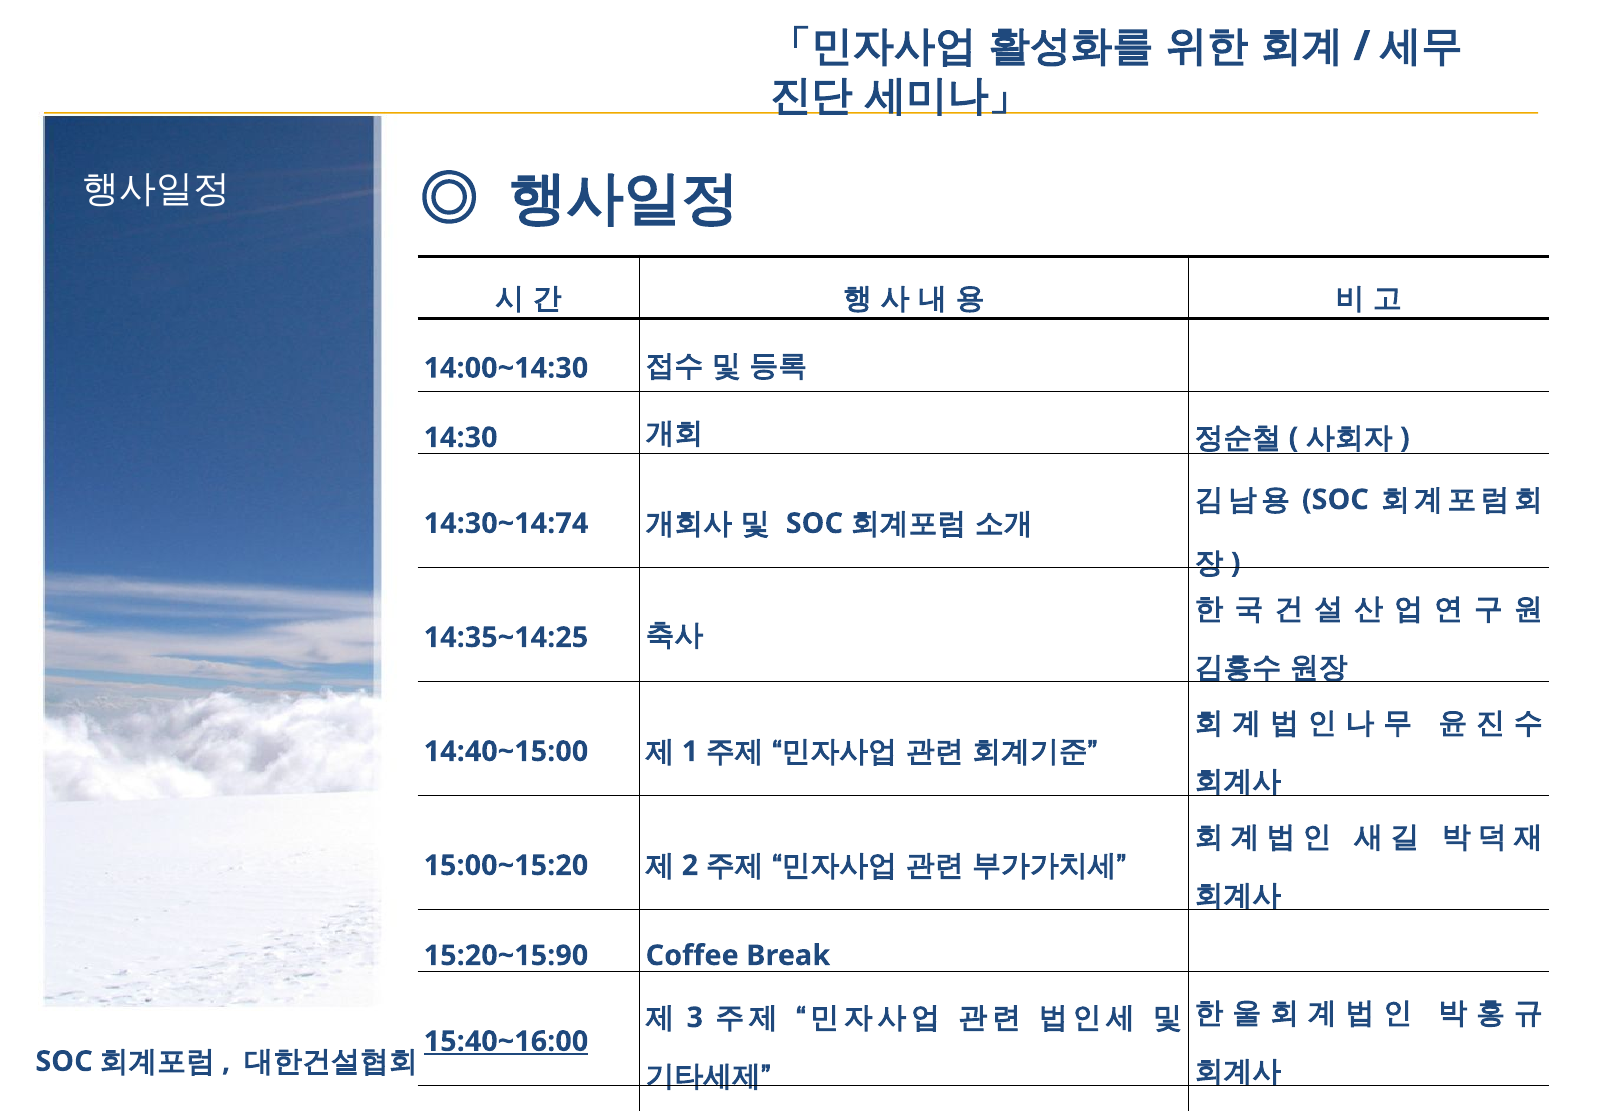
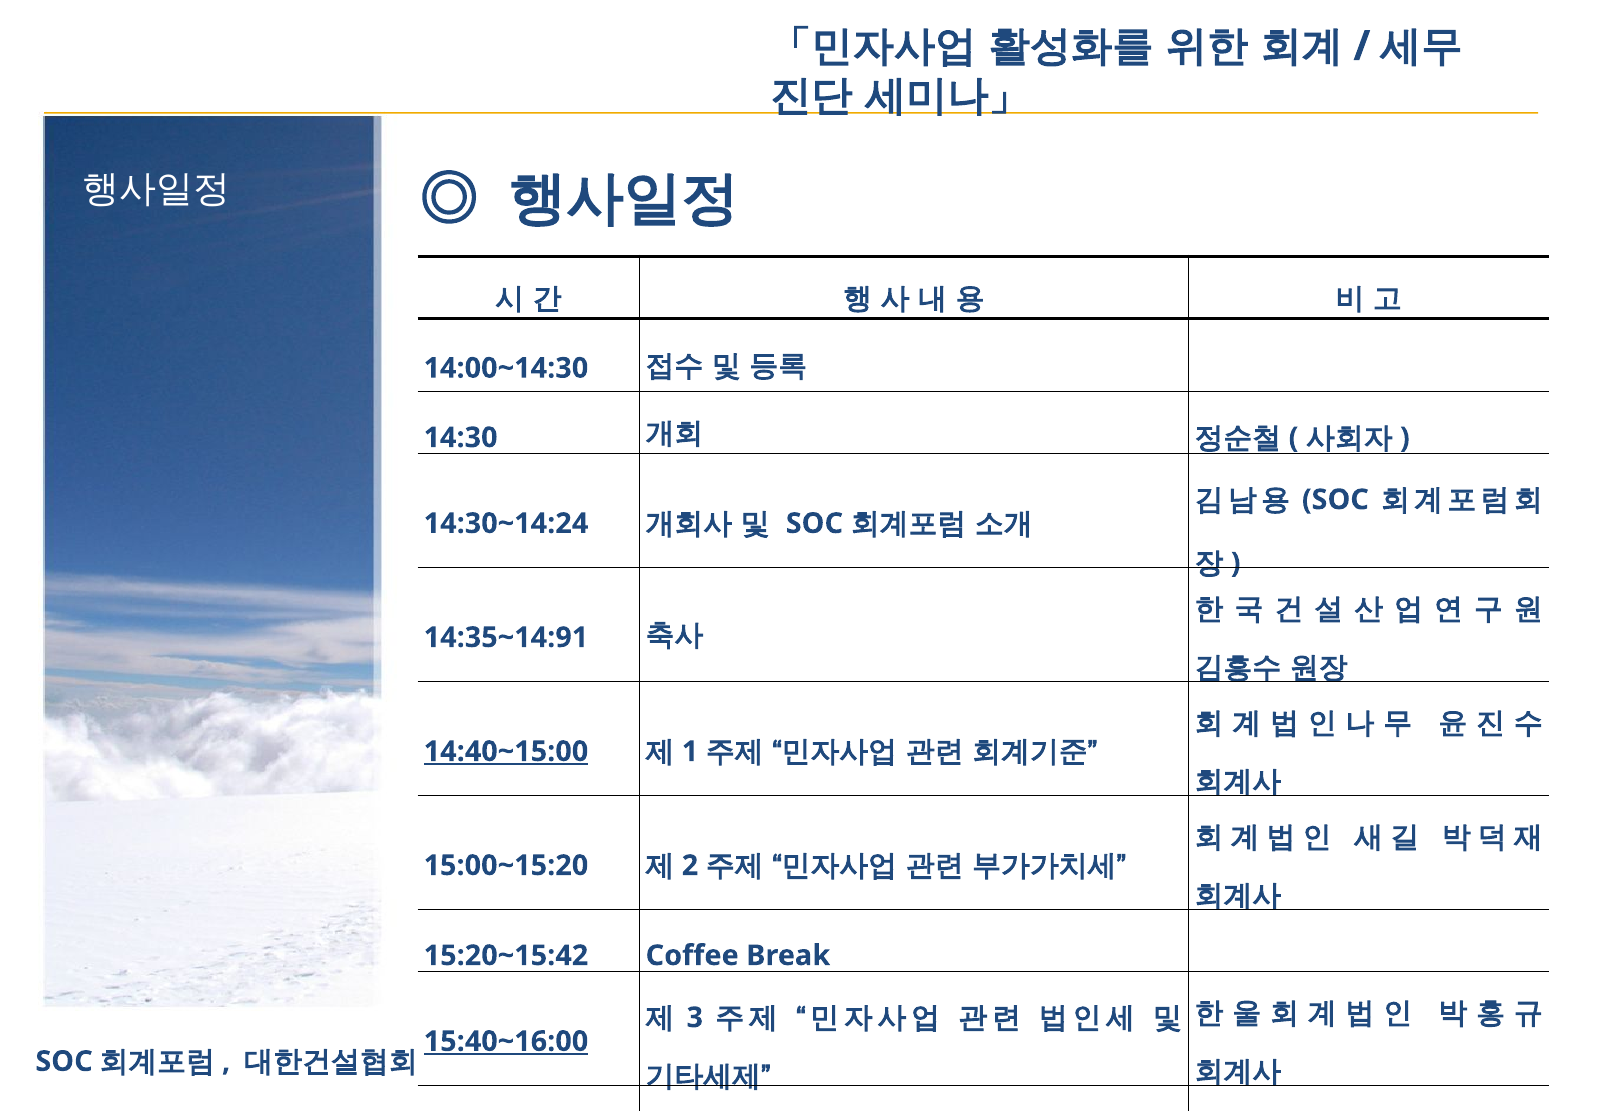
14:30~14:74: 14:30~14:74 -> 14:30~14:24
14:35~14:25: 14:35~14:25 -> 14:35~14:91
14:40~15:00 underline: none -> present
15:20~15:90: 15:20~15:90 -> 15:20~15:42
